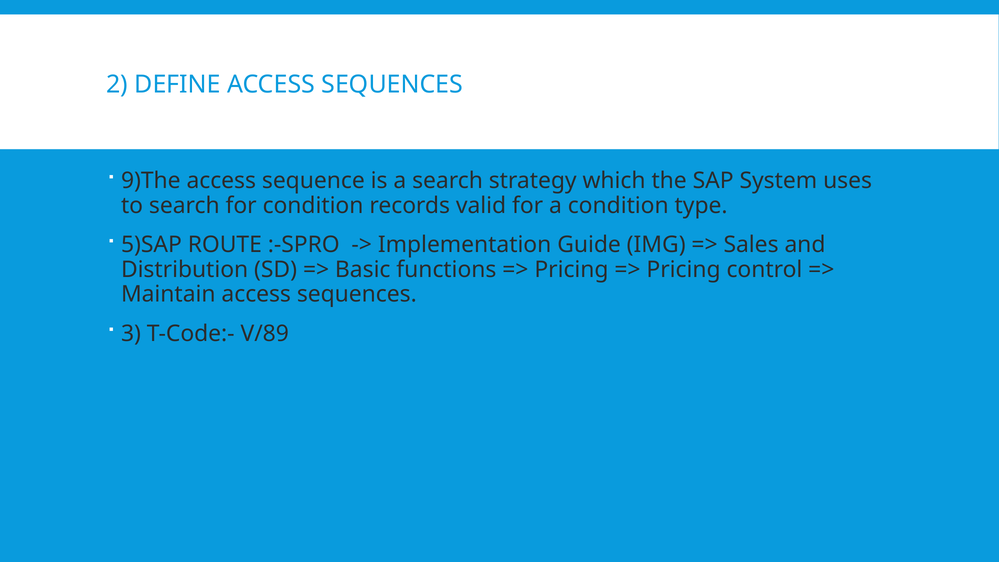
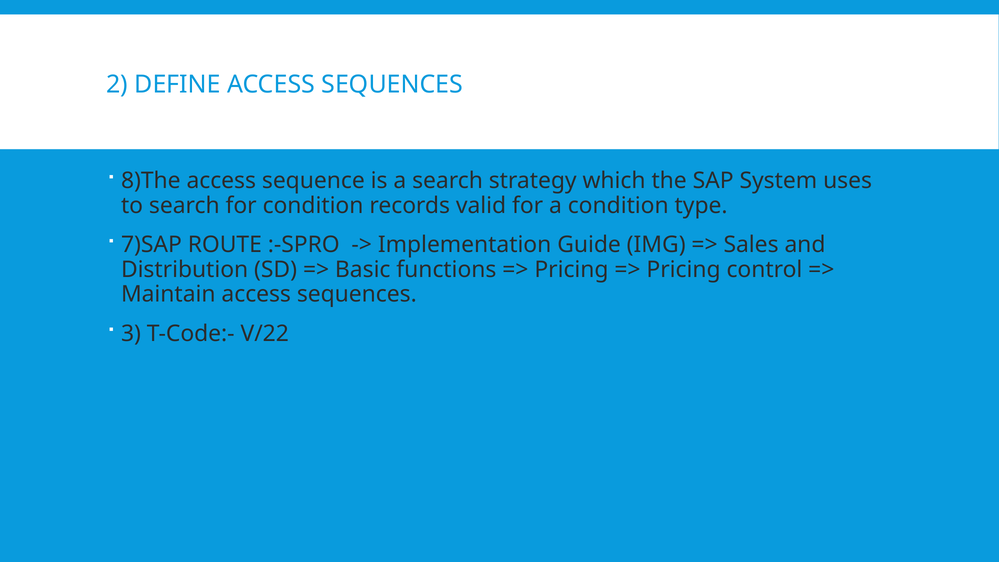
9)The: 9)The -> 8)The
5)SAP: 5)SAP -> 7)SAP
V/89: V/89 -> V/22
